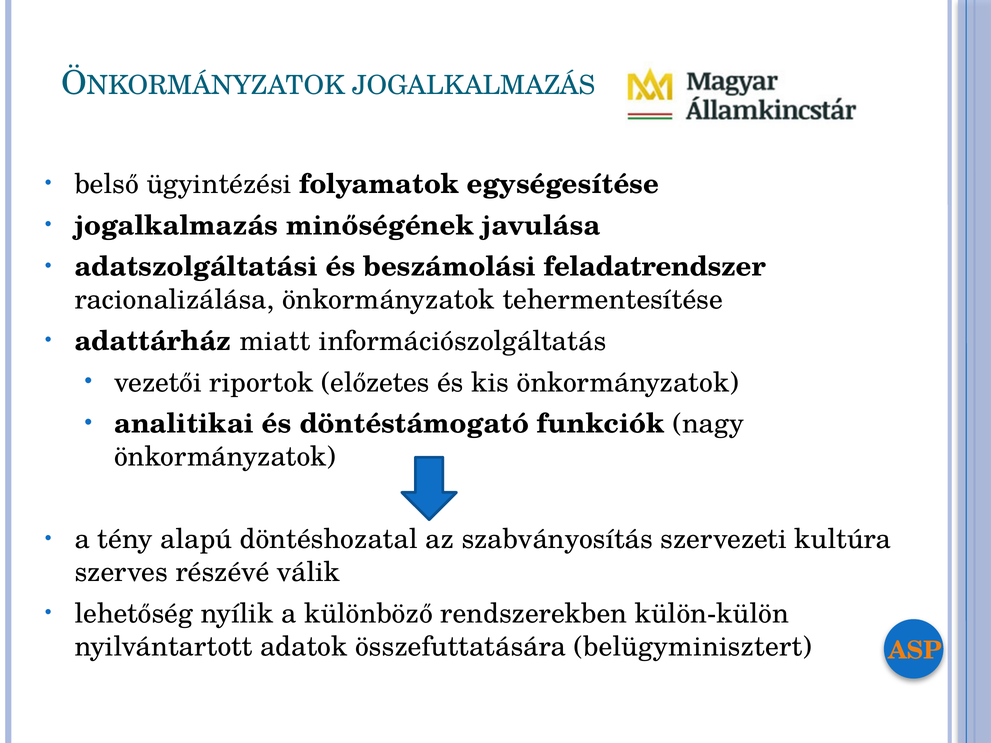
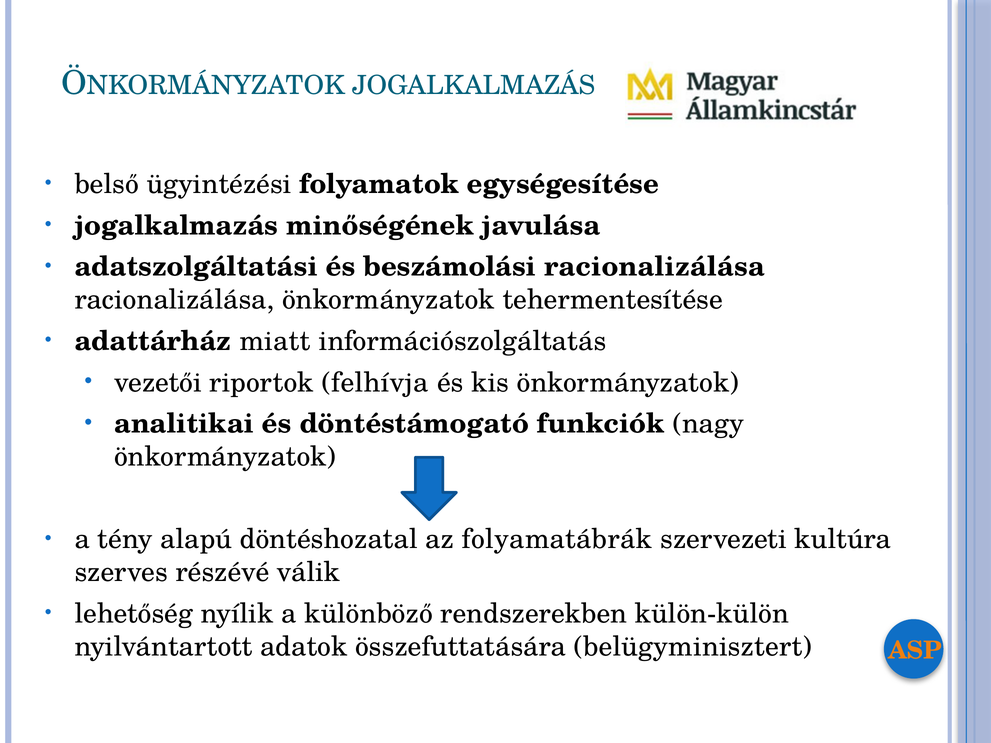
beszámolási feladatrendszer: feladatrendszer -> racionalizálása
előzetes: előzetes -> felhívja
szabványosítás: szabványosítás -> folyamatábrák
